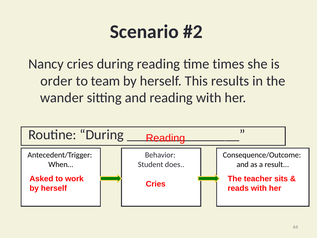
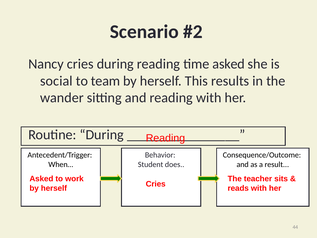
time times: times -> asked
order: order -> social
